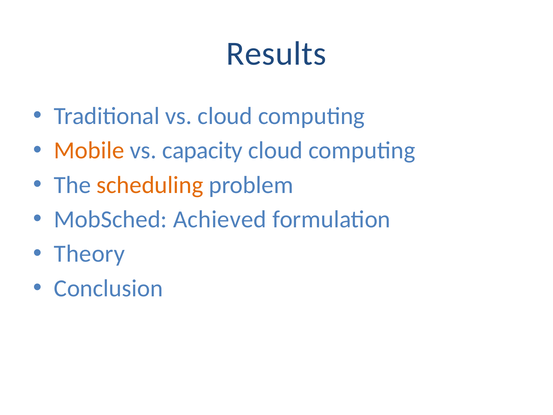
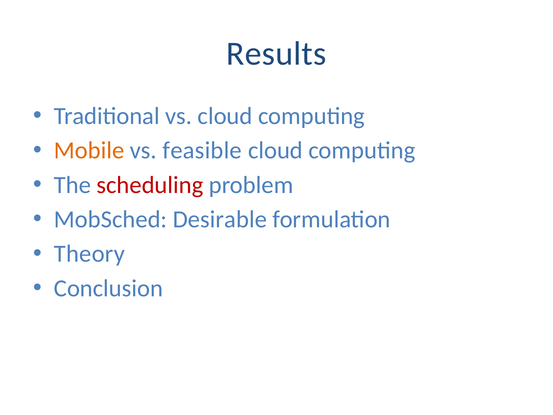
capacity: capacity -> feasible
scheduling colour: orange -> red
Achieved: Achieved -> Desirable
